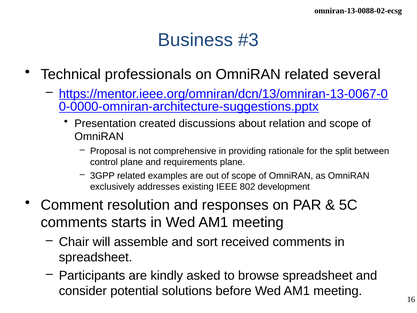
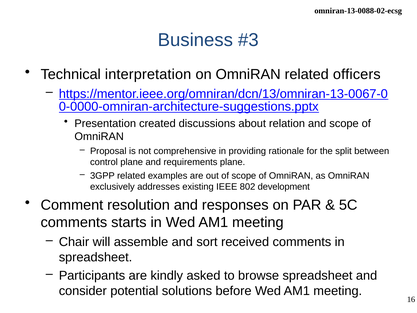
professionals: professionals -> interpretation
several: several -> officers
